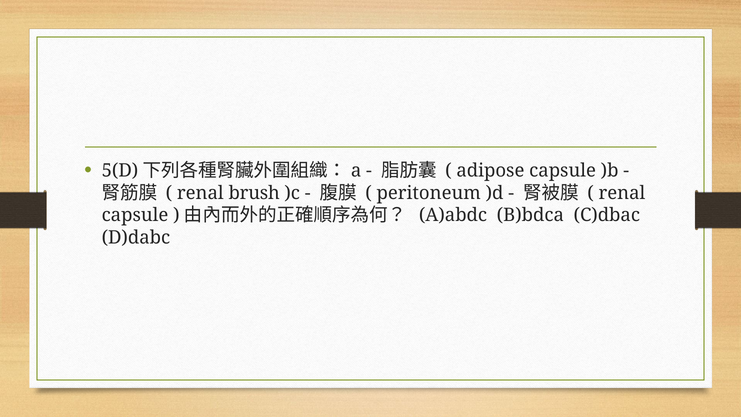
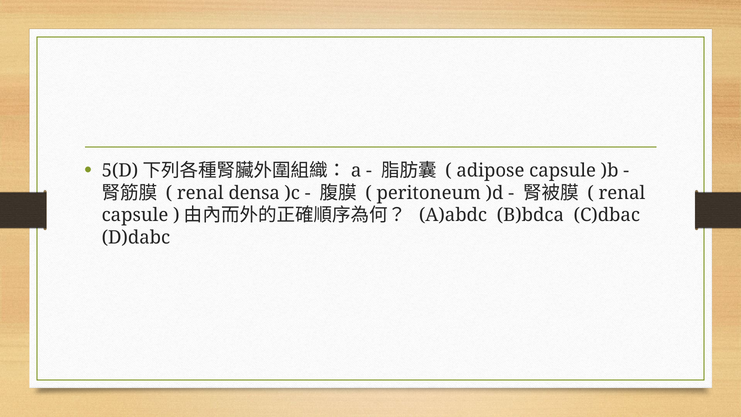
brush: brush -> densa
